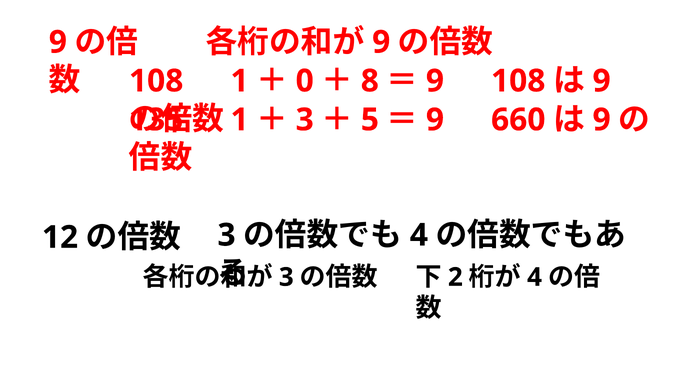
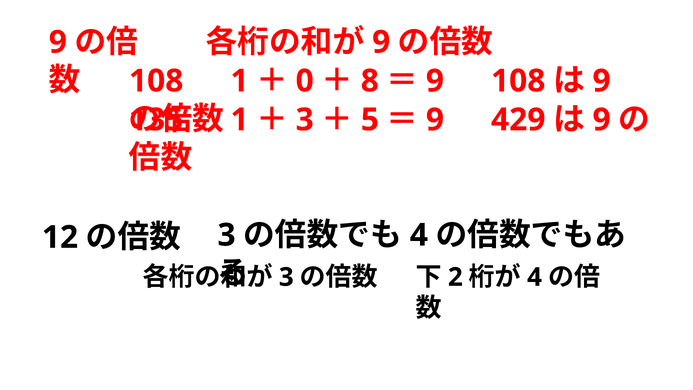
660: 660 -> 429
